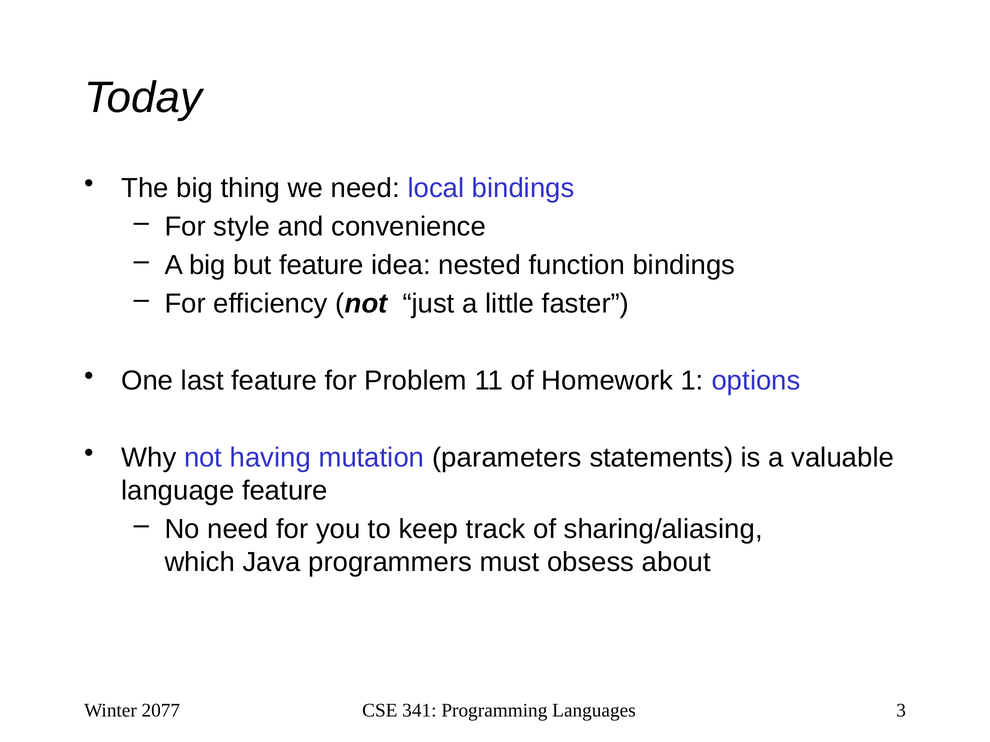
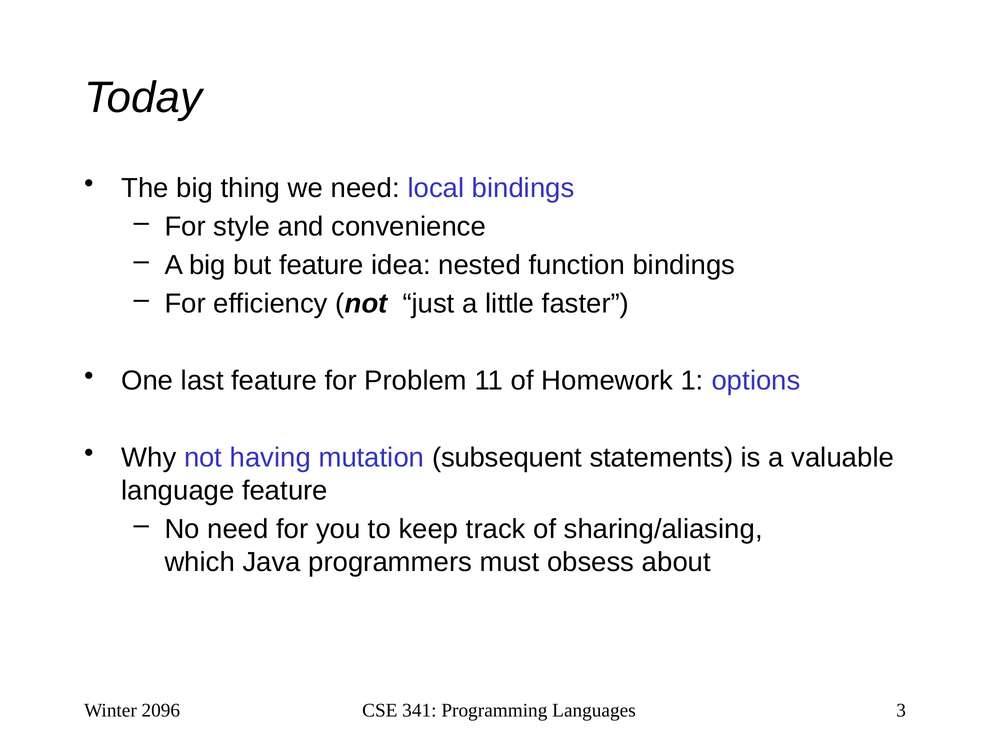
parameters: parameters -> subsequent
2077: 2077 -> 2096
